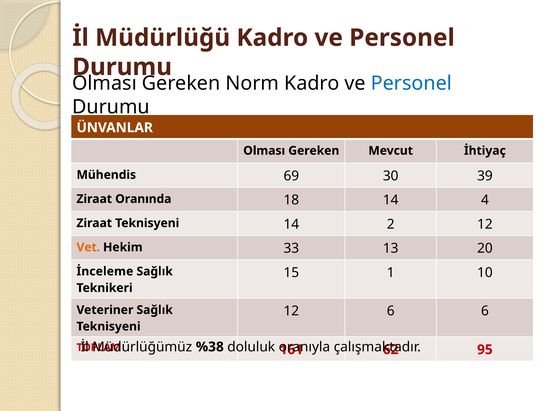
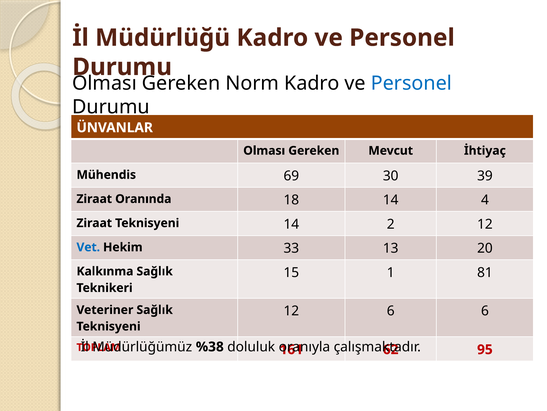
Vet colour: orange -> blue
10: 10 -> 81
İnceleme: İnceleme -> Kalkınma
